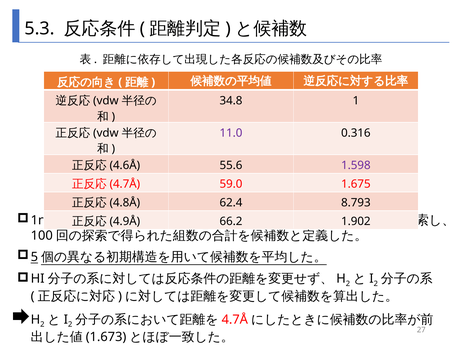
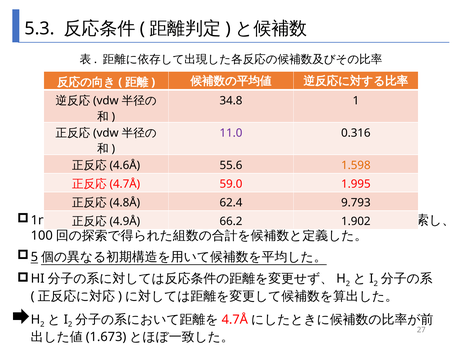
1.598 colour: purple -> orange
1.675: 1.675 -> 1.995
8.793: 8.793 -> 9.793
